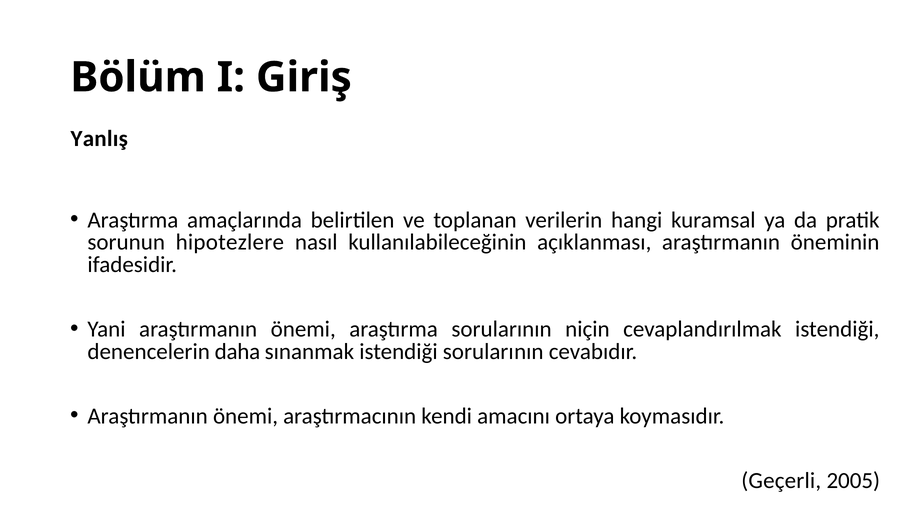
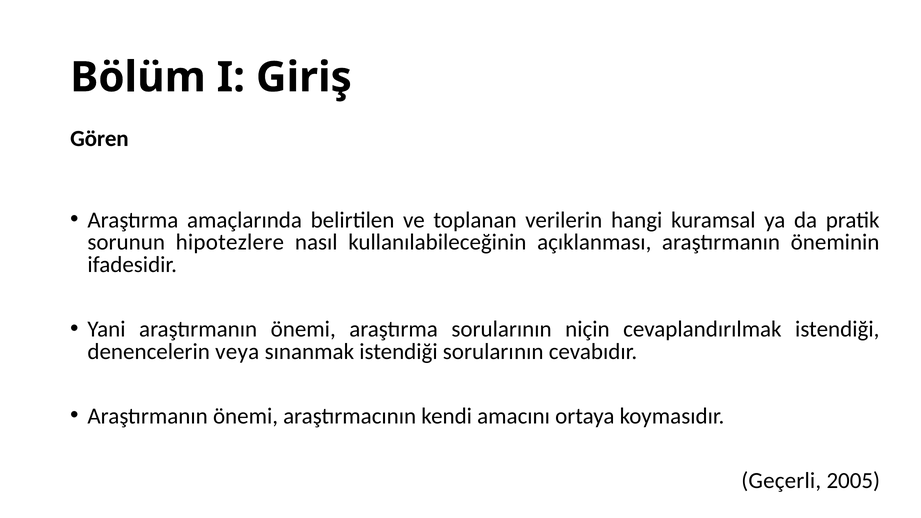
Yanlış: Yanlış -> Gören
daha: daha -> veya
